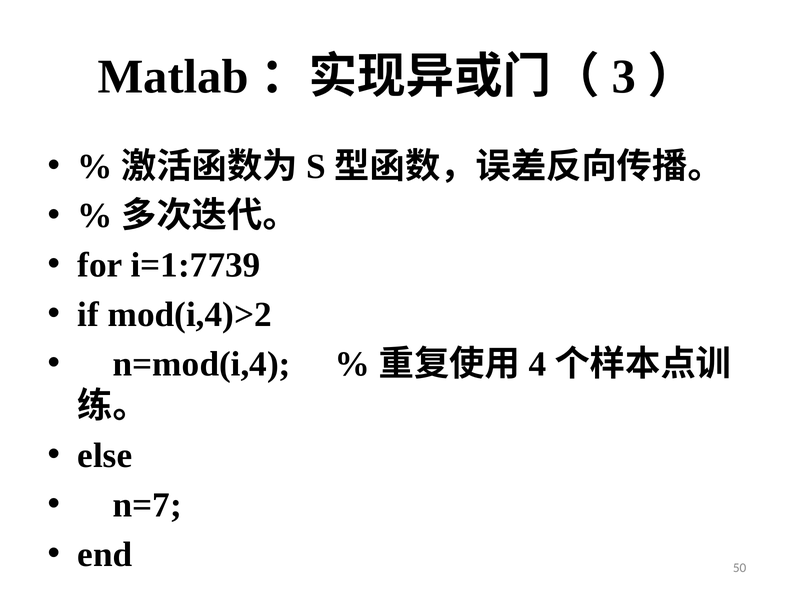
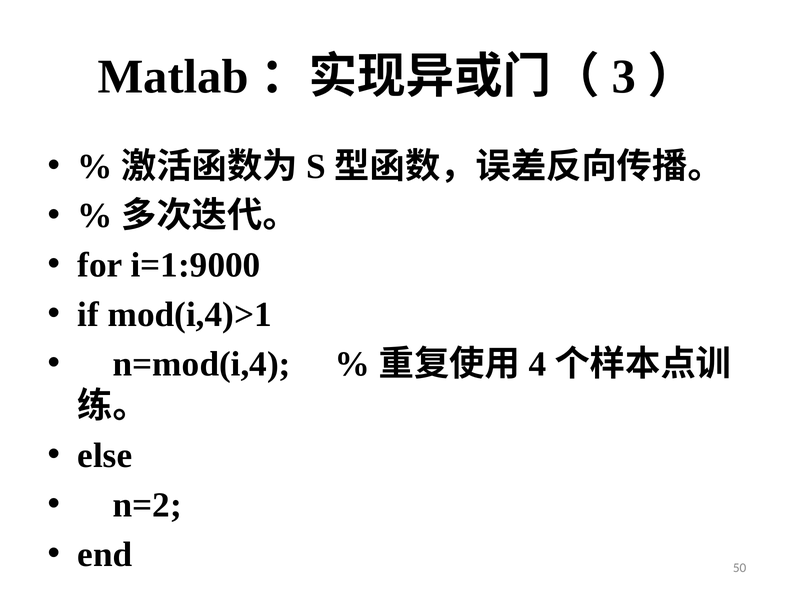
i=1:7739: i=1:7739 -> i=1:9000
mod(i,4)>2: mod(i,4)>2 -> mod(i,4)>1
n=7: n=7 -> n=2
